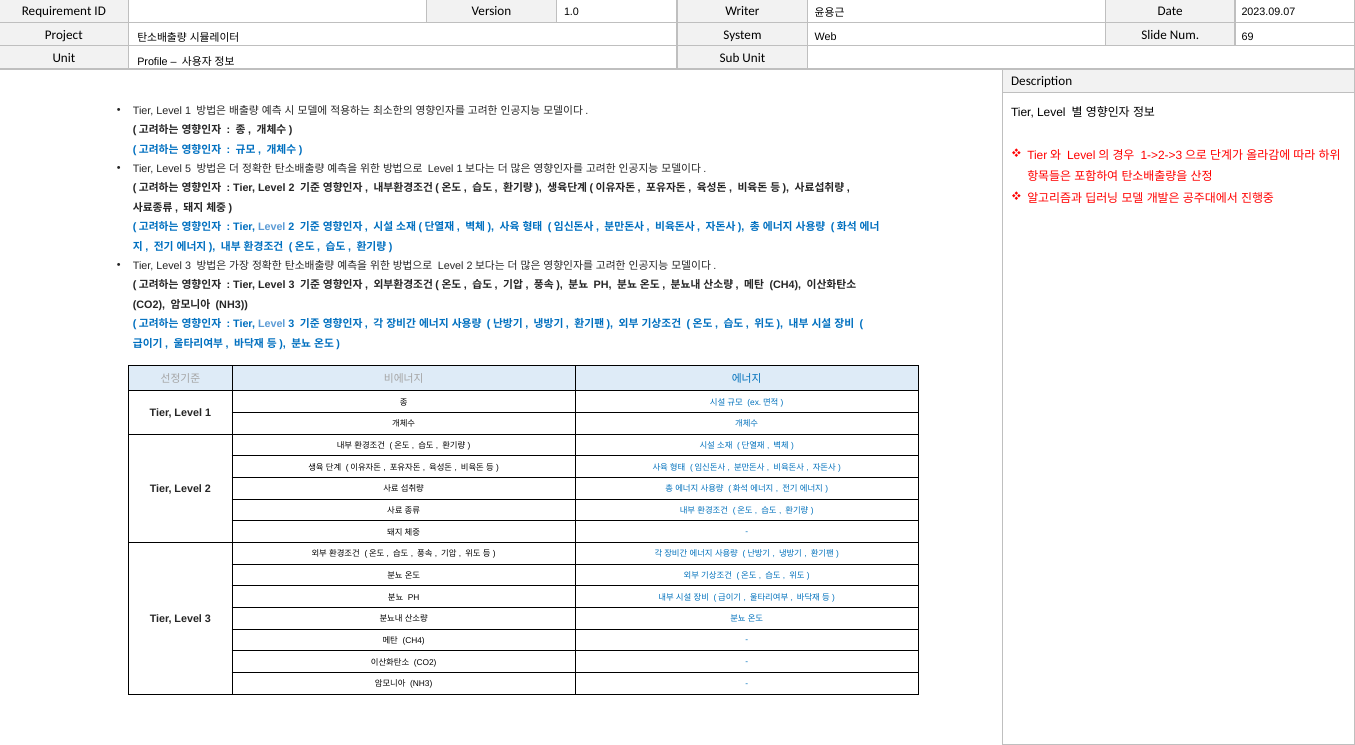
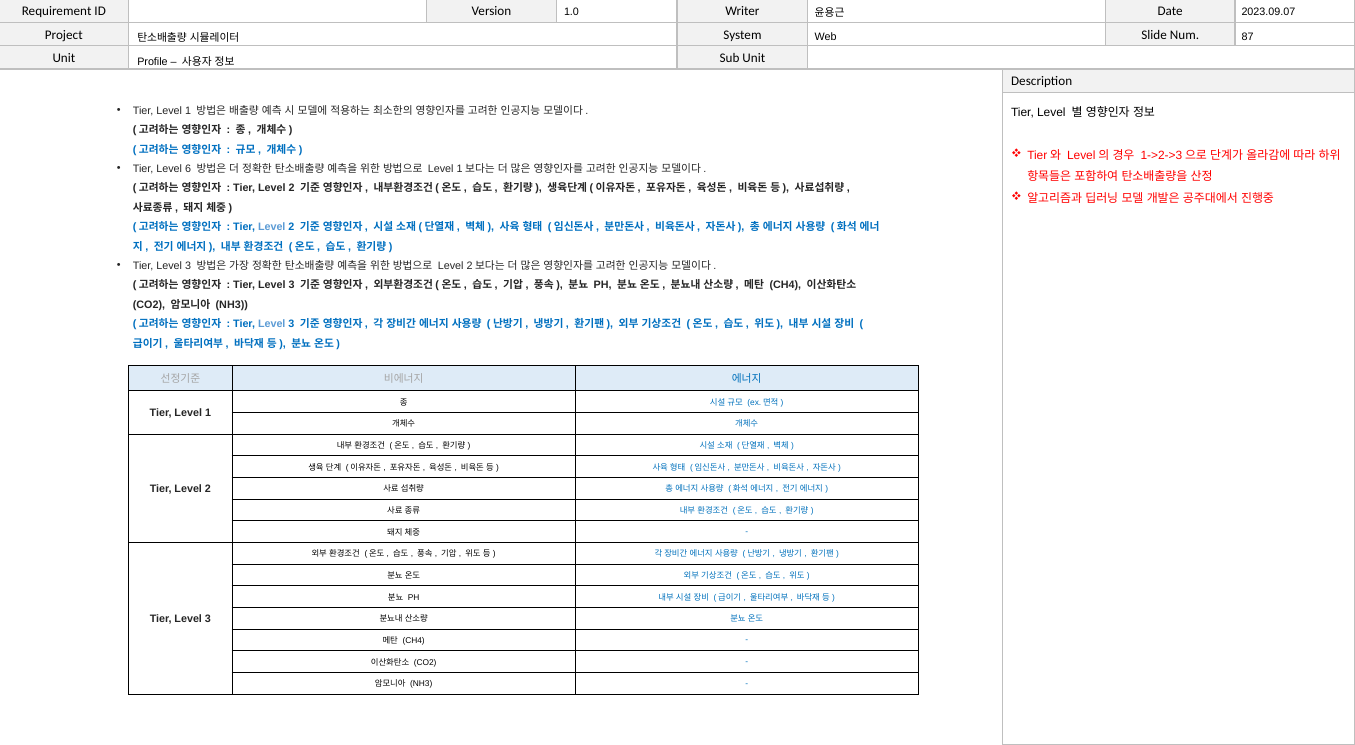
69: 69 -> 87
5: 5 -> 6
